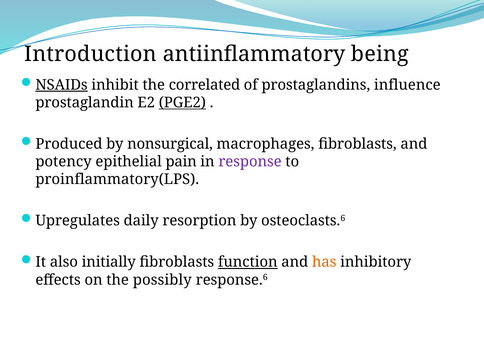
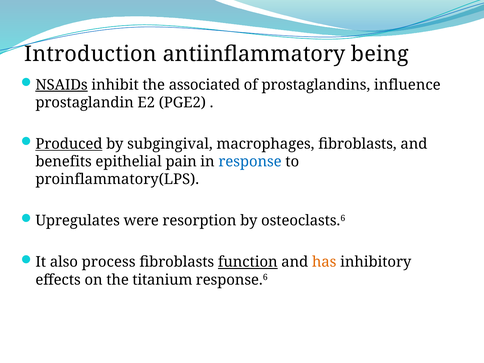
correlated: correlated -> associated
PGE2 underline: present -> none
Produced underline: none -> present
nonsurgical: nonsurgical -> subgingival
potency: potency -> benefits
response colour: purple -> blue
daily: daily -> were
initially: initially -> process
possibly: possibly -> titanium
